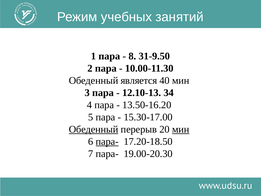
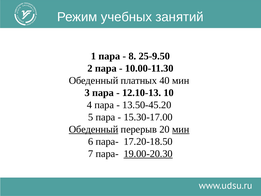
31-9.50: 31-9.50 -> 25-9.50
является: является -> платных
34: 34 -> 10
13.50-16.20: 13.50-16.20 -> 13.50-45.20
пара- at (107, 141) underline: present -> none
19.00-20.30 underline: none -> present
